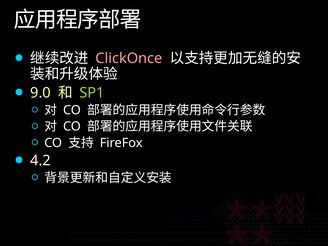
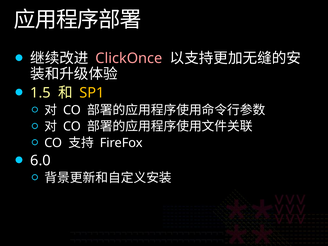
9.0: 9.0 -> 1.5
SP1 colour: light green -> yellow
4.2: 4.2 -> 6.0
